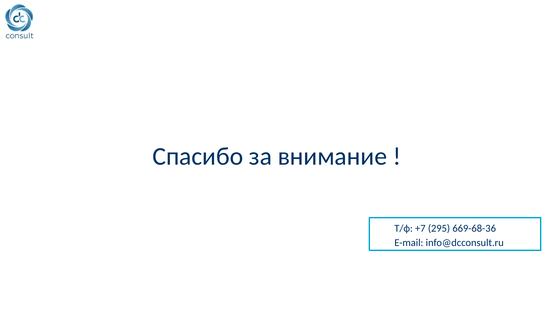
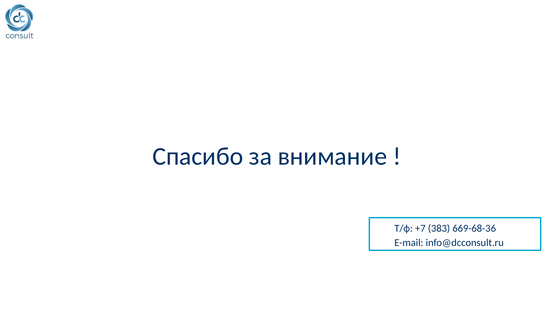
295: 295 -> 383
